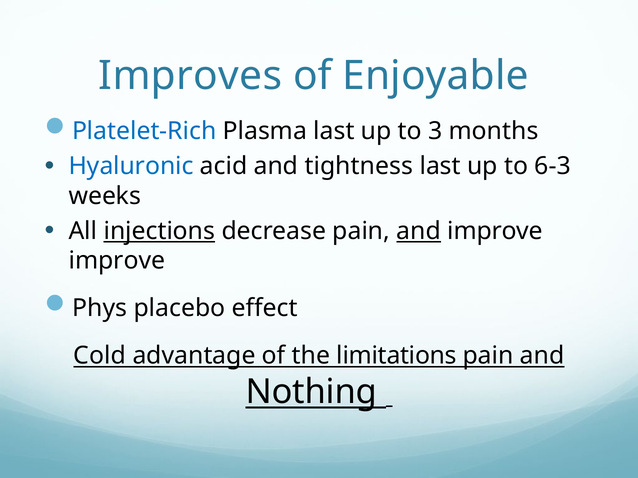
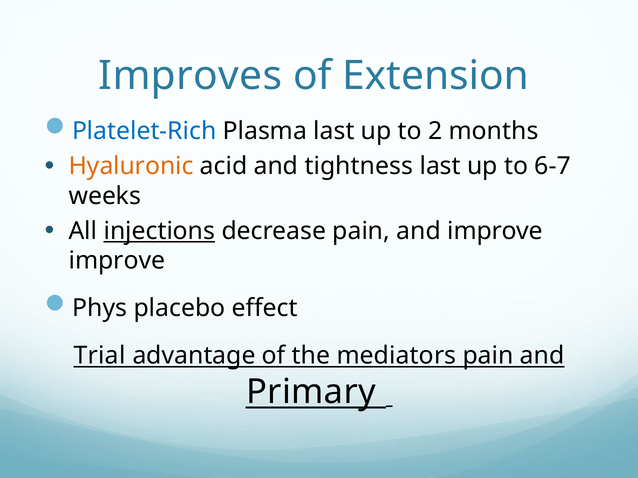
Enjoyable: Enjoyable -> Extension
3: 3 -> 2
Hyaluronic colour: blue -> orange
6-3: 6-3 -> 6-7
and at (419, 231) underline: present -> none
Cold: Cold -> Trial
limitations: limitations -> mediators
Nothing: Nothing -> Primary
